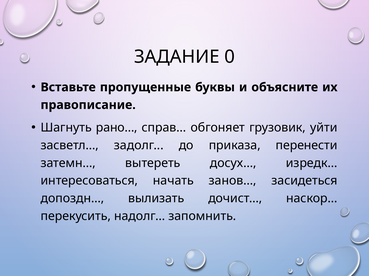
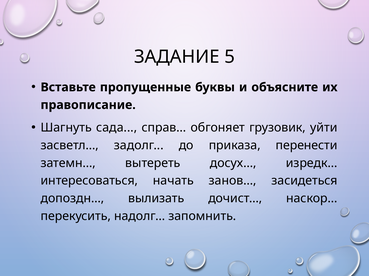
0: 0 -> 5
рано: рано -> сада
